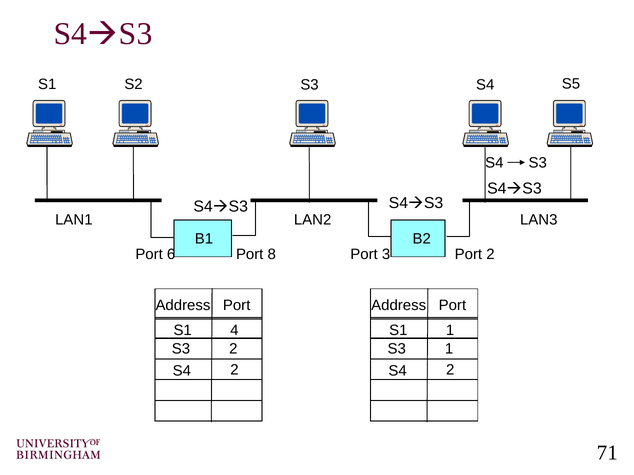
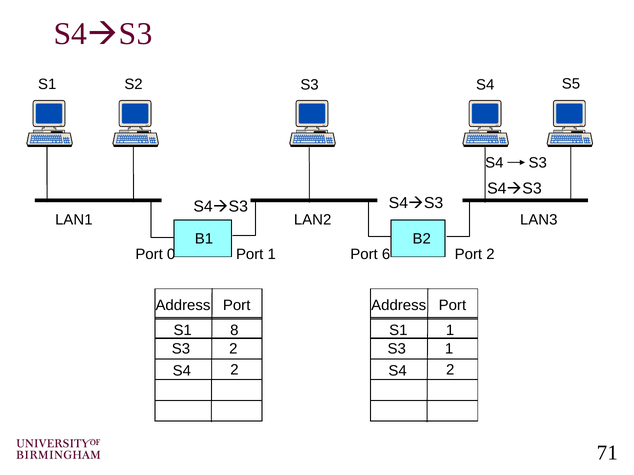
6: 6 -> 0
Port 8: 8 -> 1
3: 3 -> 6
4: 4 -> 8
